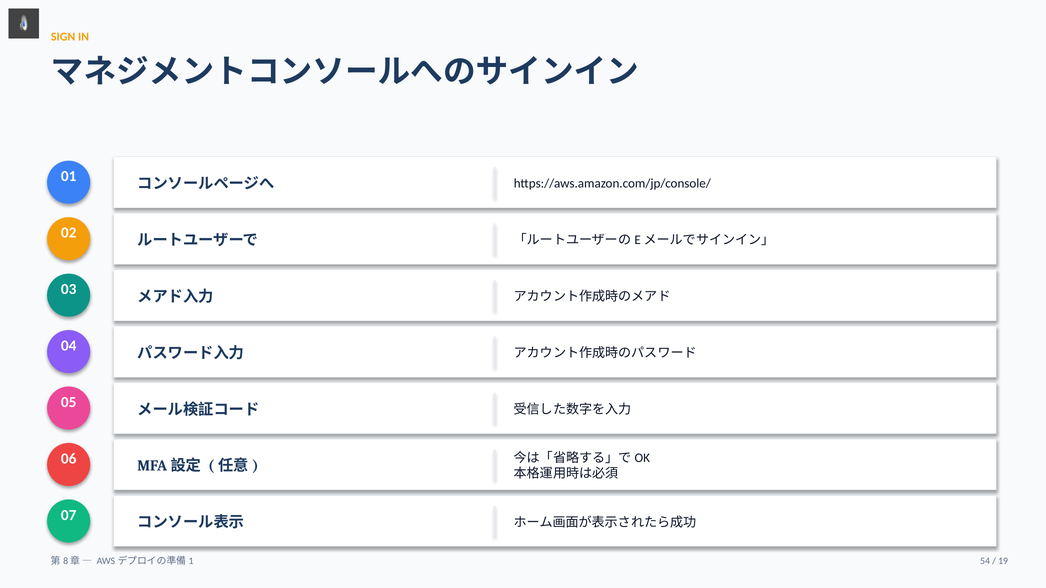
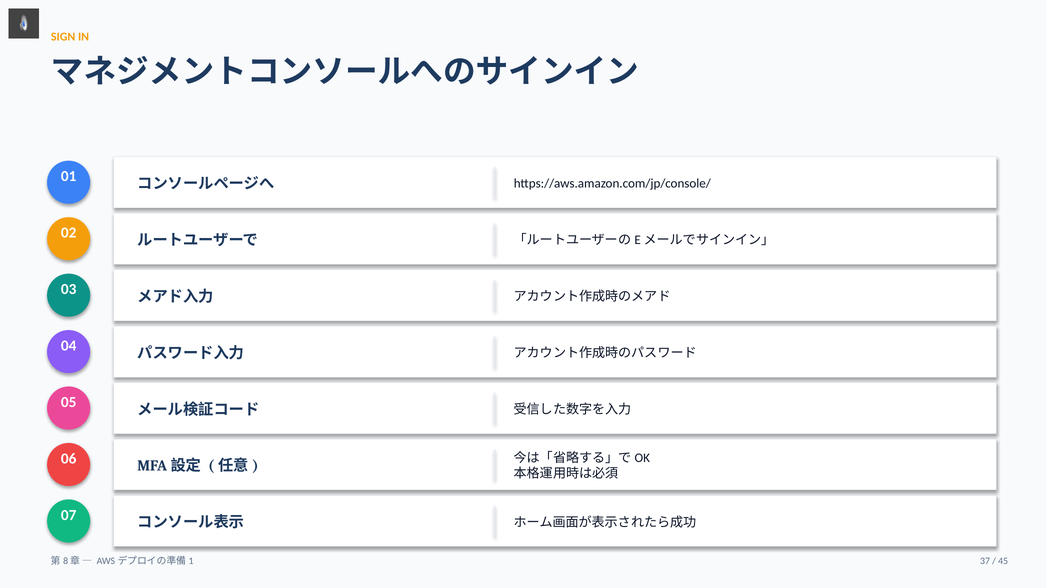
54: 54 -> 37
19: 19 -> 45
